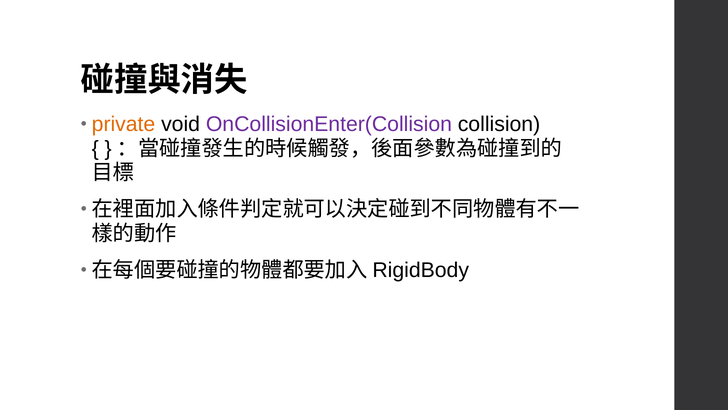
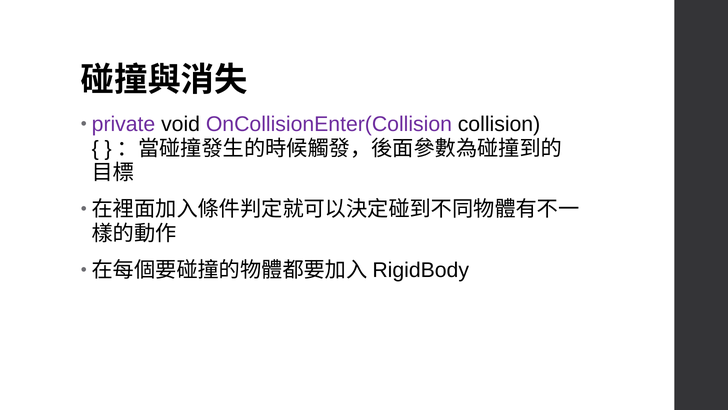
private colour: orange -> purple
